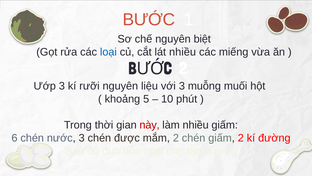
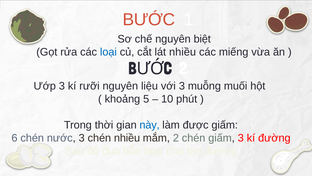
này colour: red -> blue
làm nhiều: nhiều -> được
chén được: được -> nhiều
giấm 2: 2 -> 3
